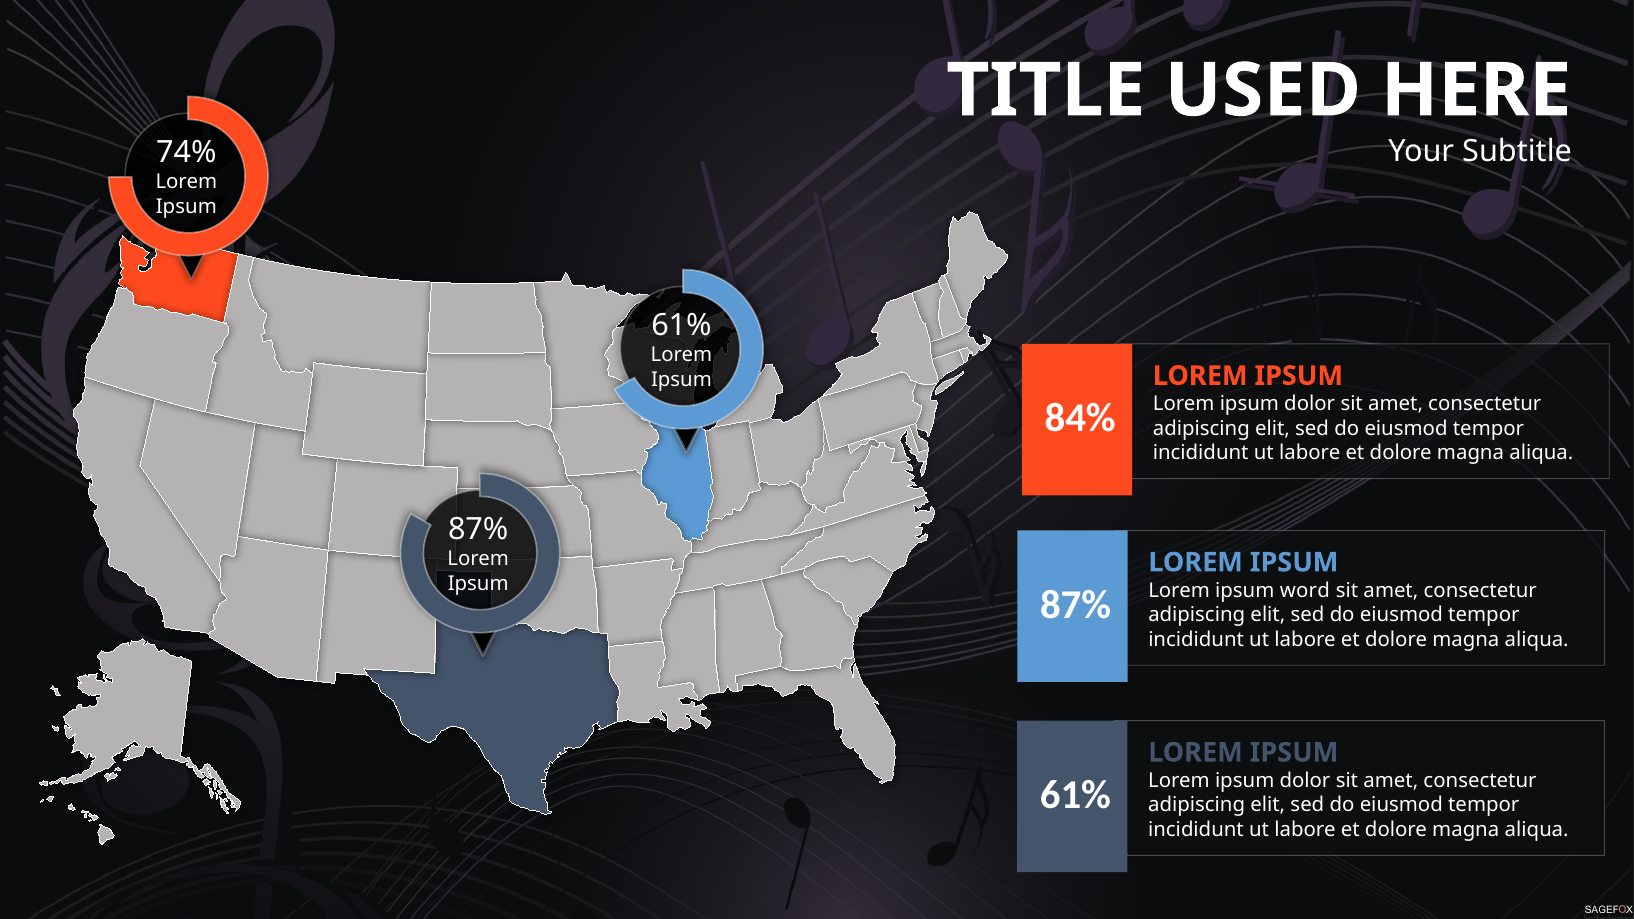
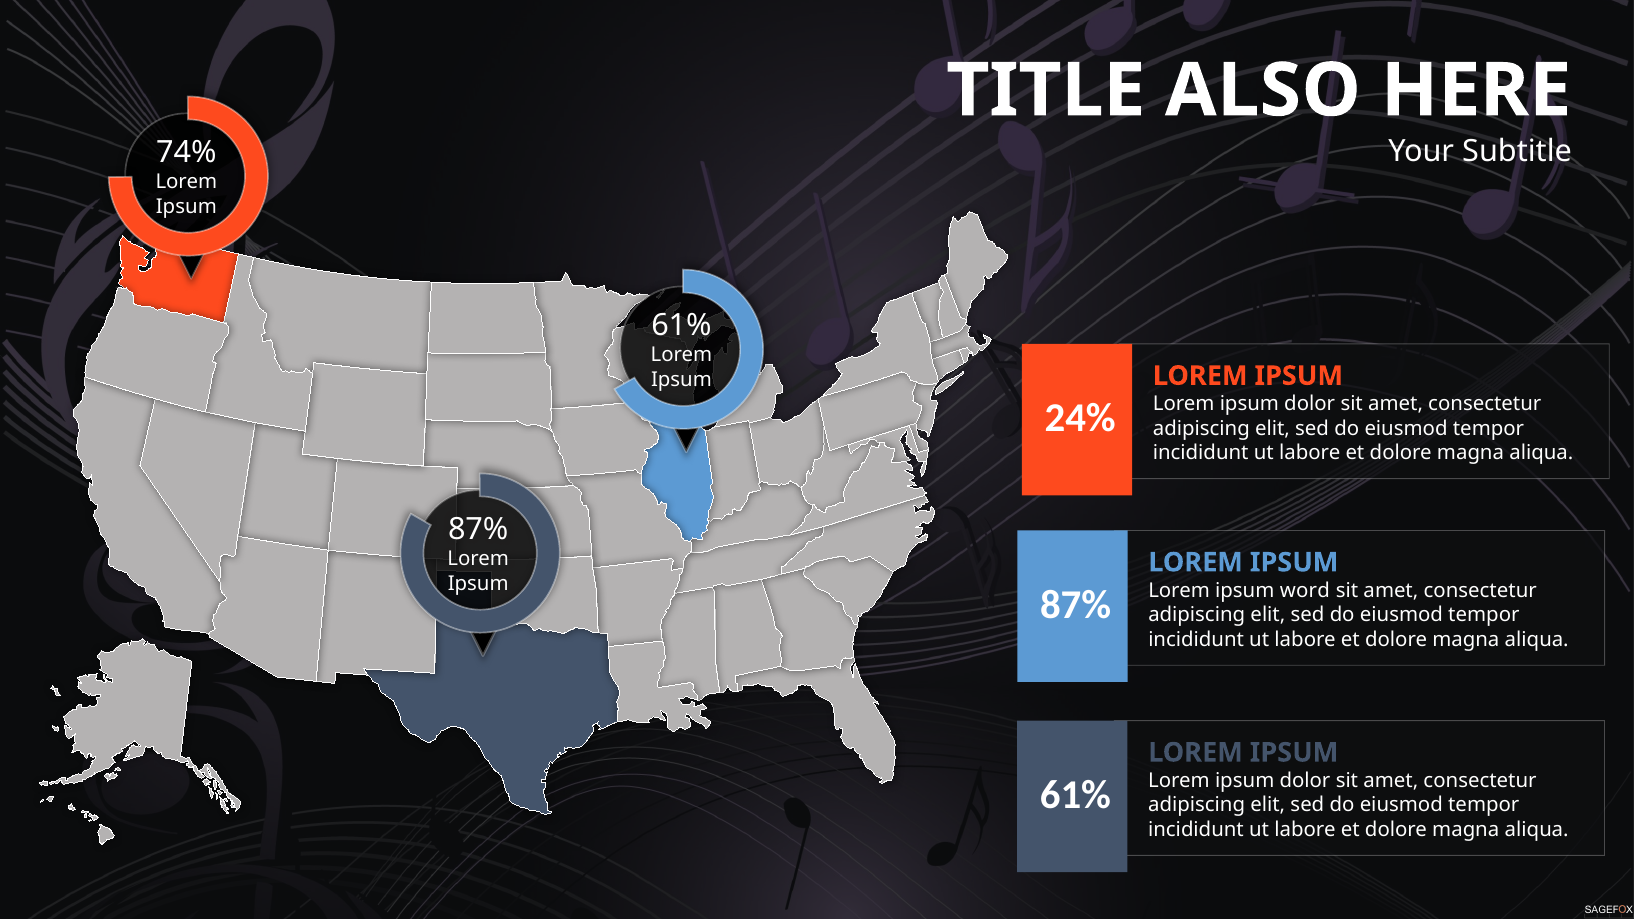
USED: USED -> ALSO
84%: 84% -> 24%
